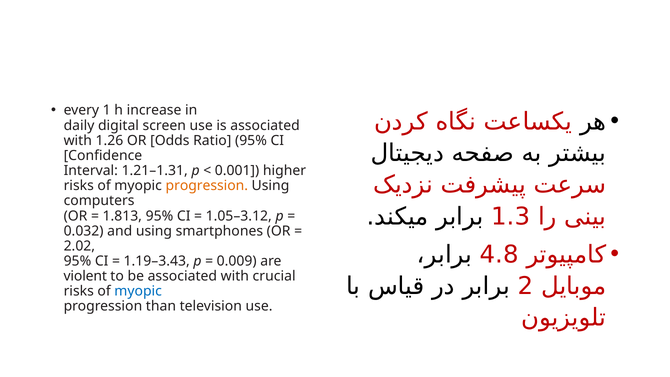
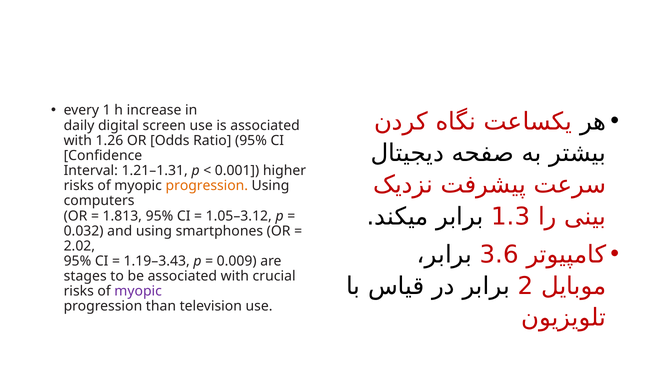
4.8: 4.8 -> 3.6
violent: violent -> stages
myopic at (138, 291) colour: blue -> purple
